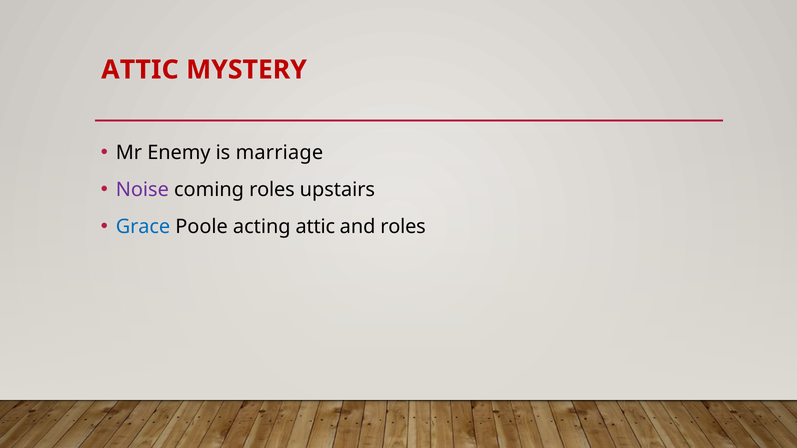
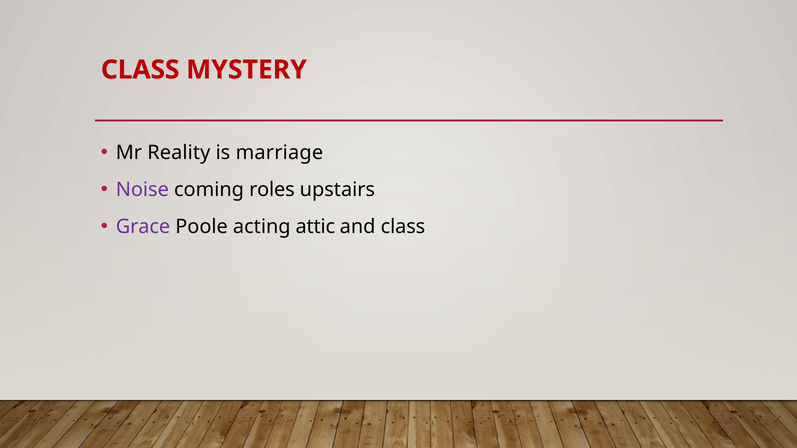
ATTIC at (140, 70): ATTIC -> CLASS
Enemy: Enemy -> Reality
Grace colour: blue -> purple
and roles: roles -> class
